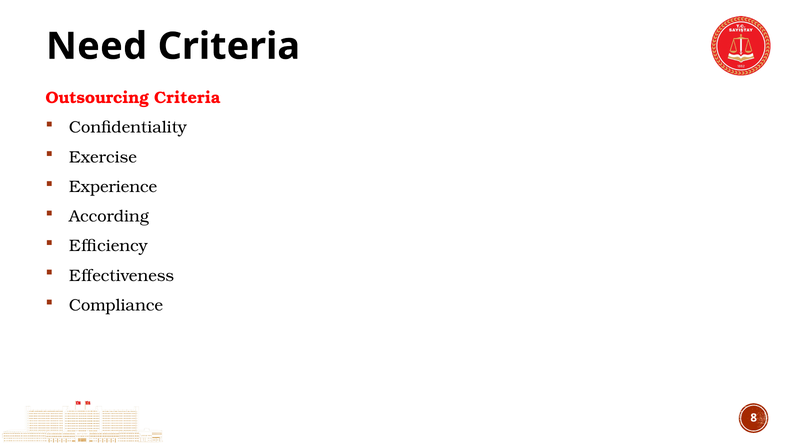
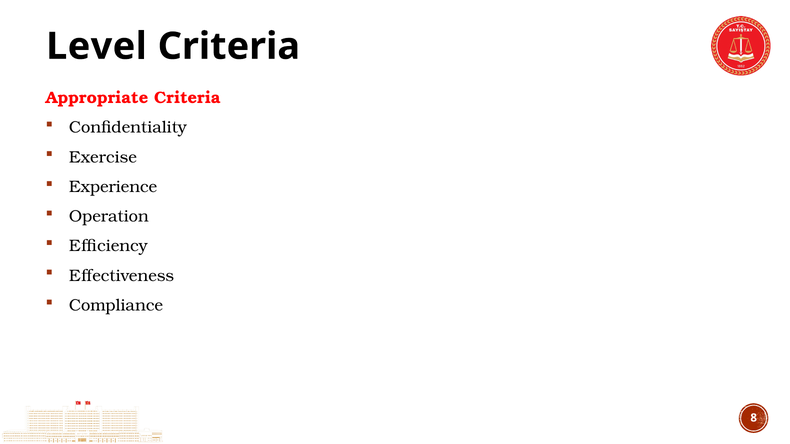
Need: Need -> Level
Outsourcing: Outsourcing -> Appropriate
According: According -> Operation
